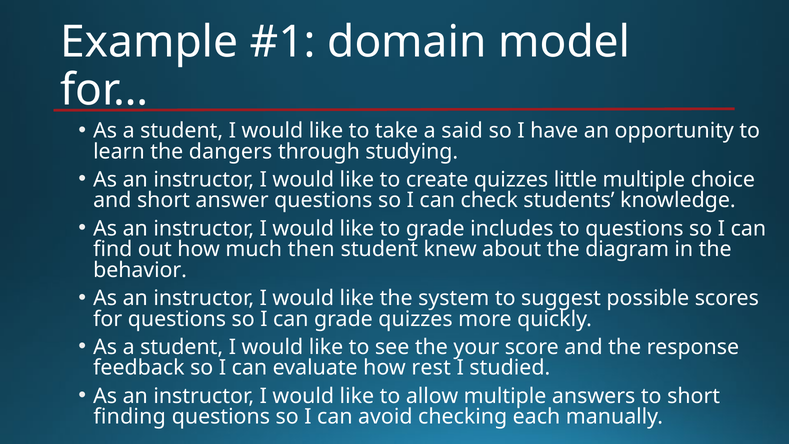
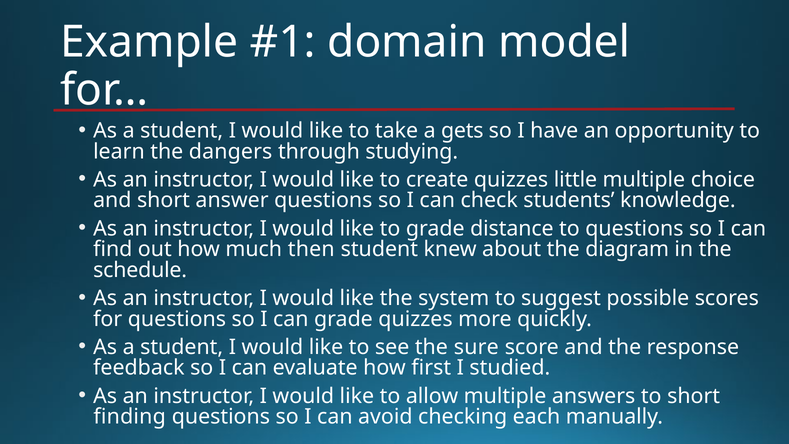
said: said -> gets
includes: includes -> distance
behavior: behavior -> schedule
your: your -> sure
rest: rest -> first
